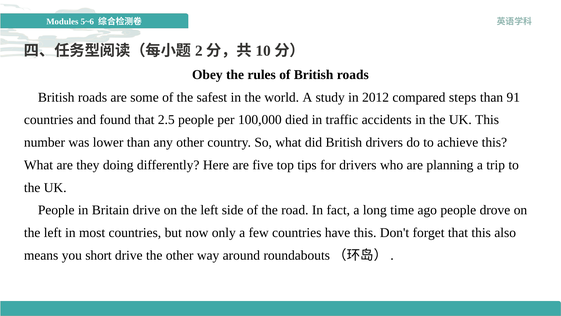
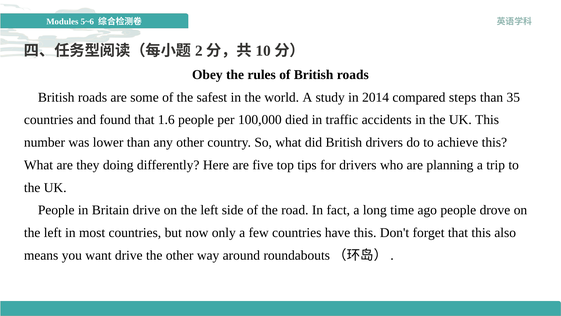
2012: 2012 -> 2014
91: 91 -> 35
2.5: 2.5 -> 1.6
short: short -> want
